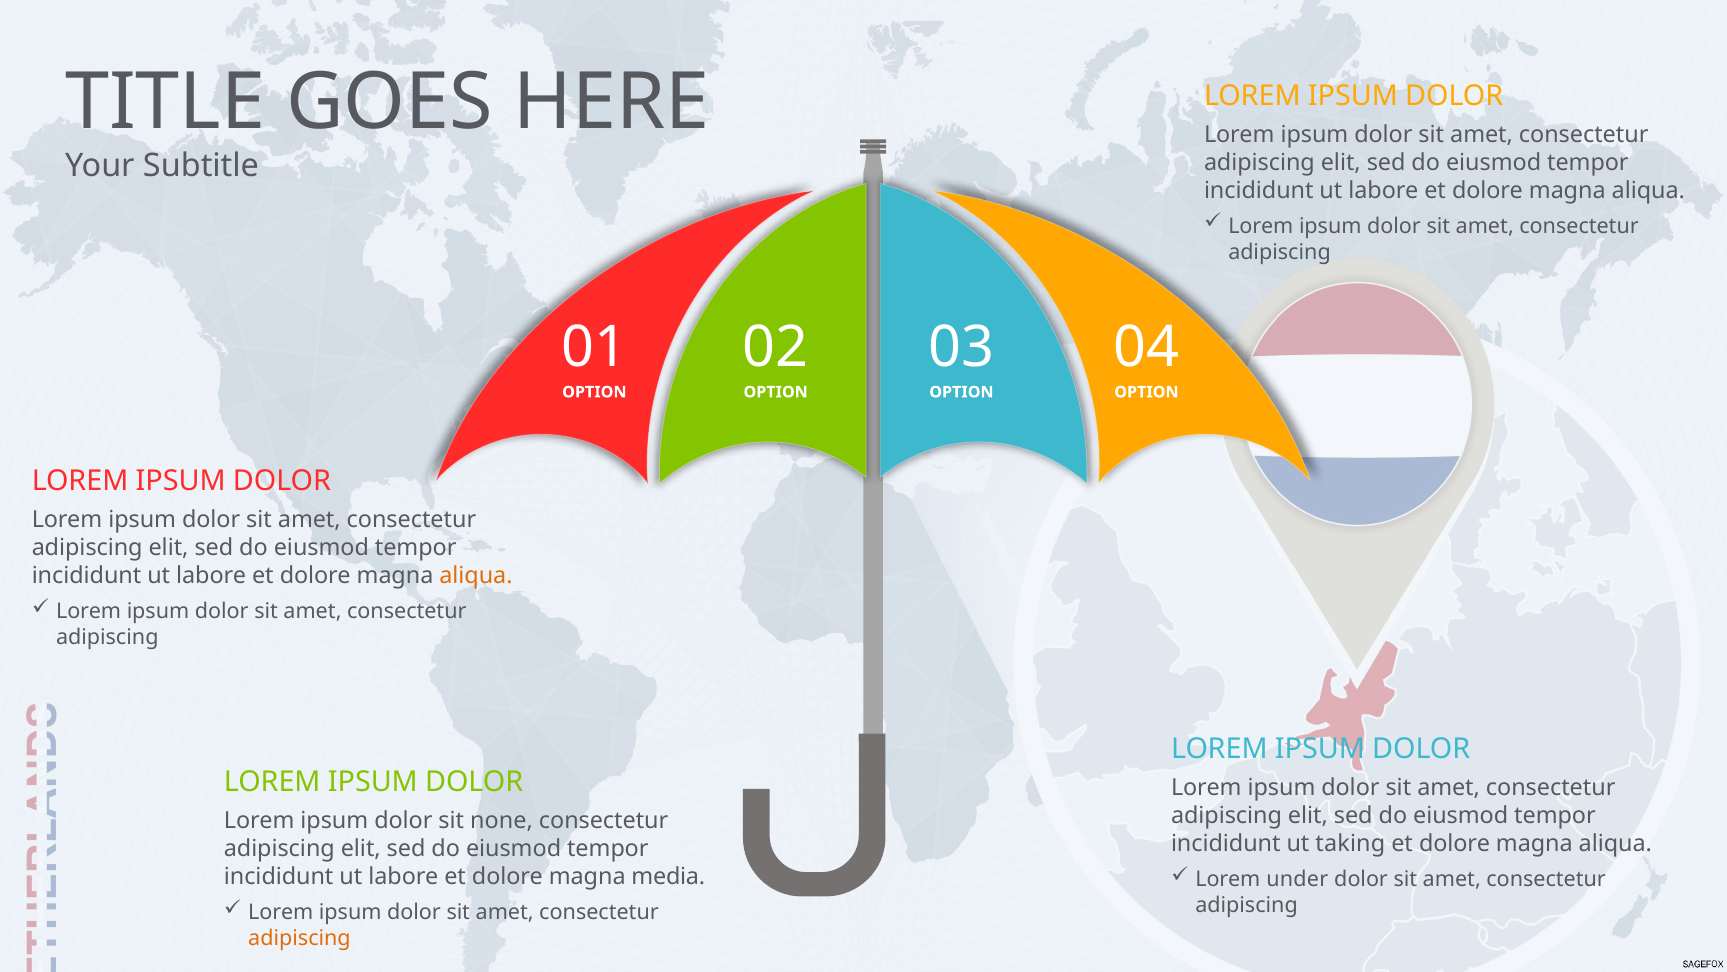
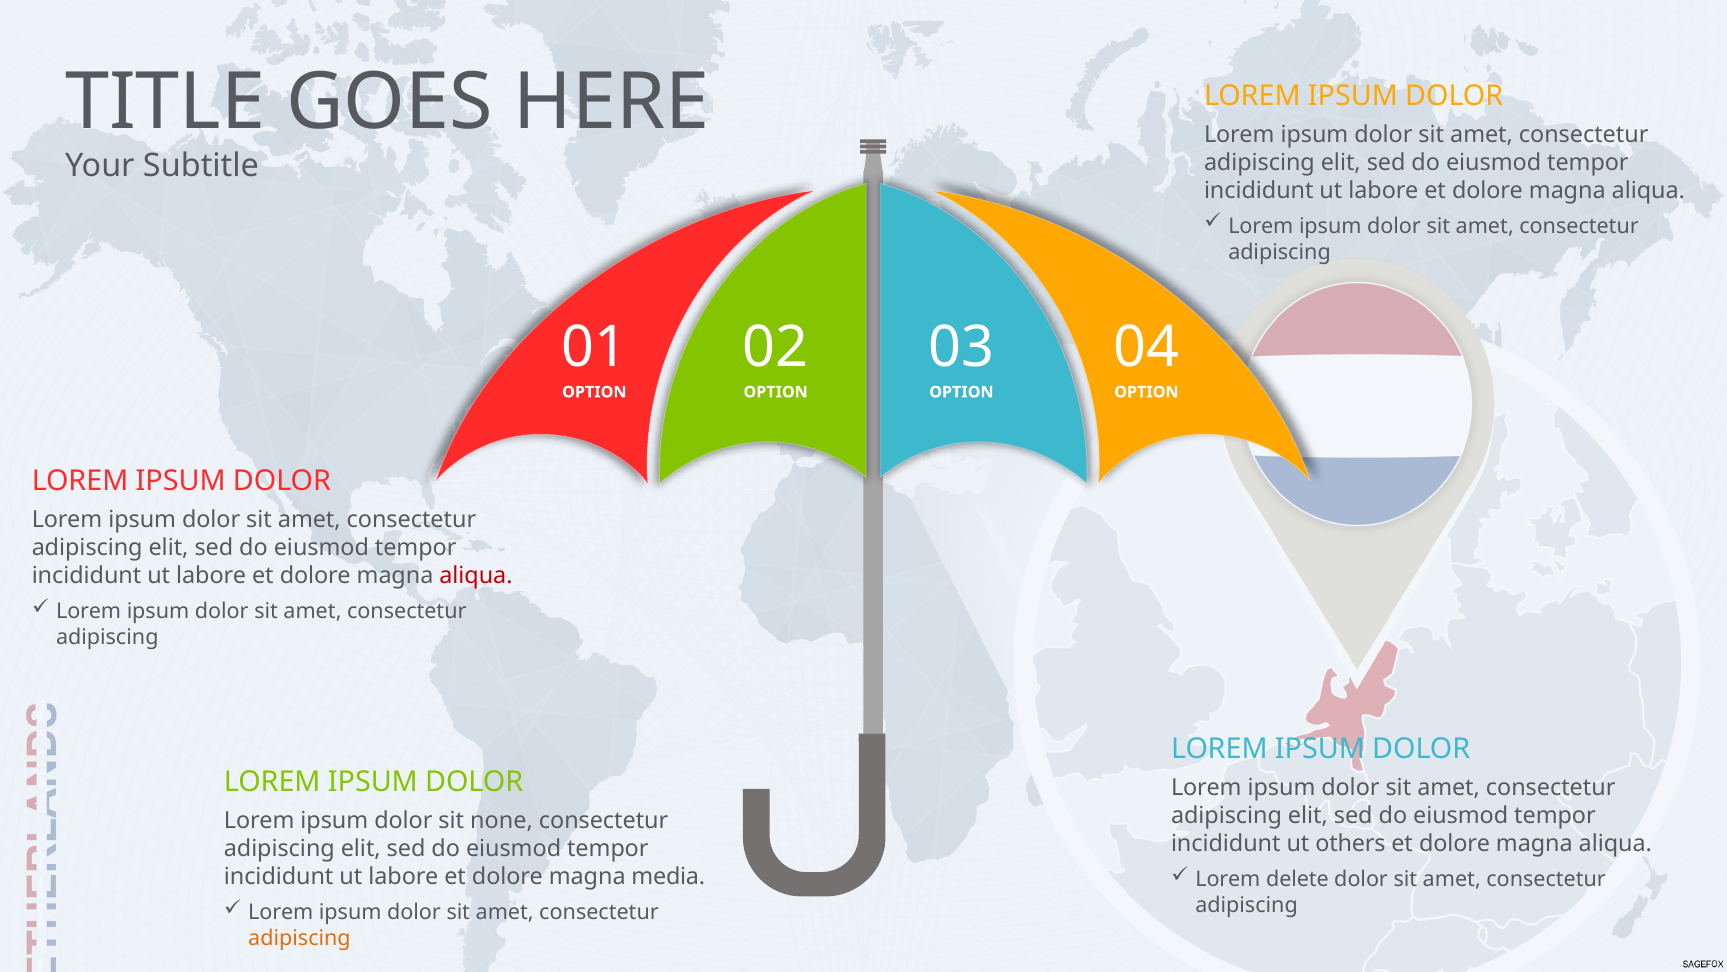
aliqua at (476, 576) colour: orange -> red
taking: taking -> others
under: under -> delete
